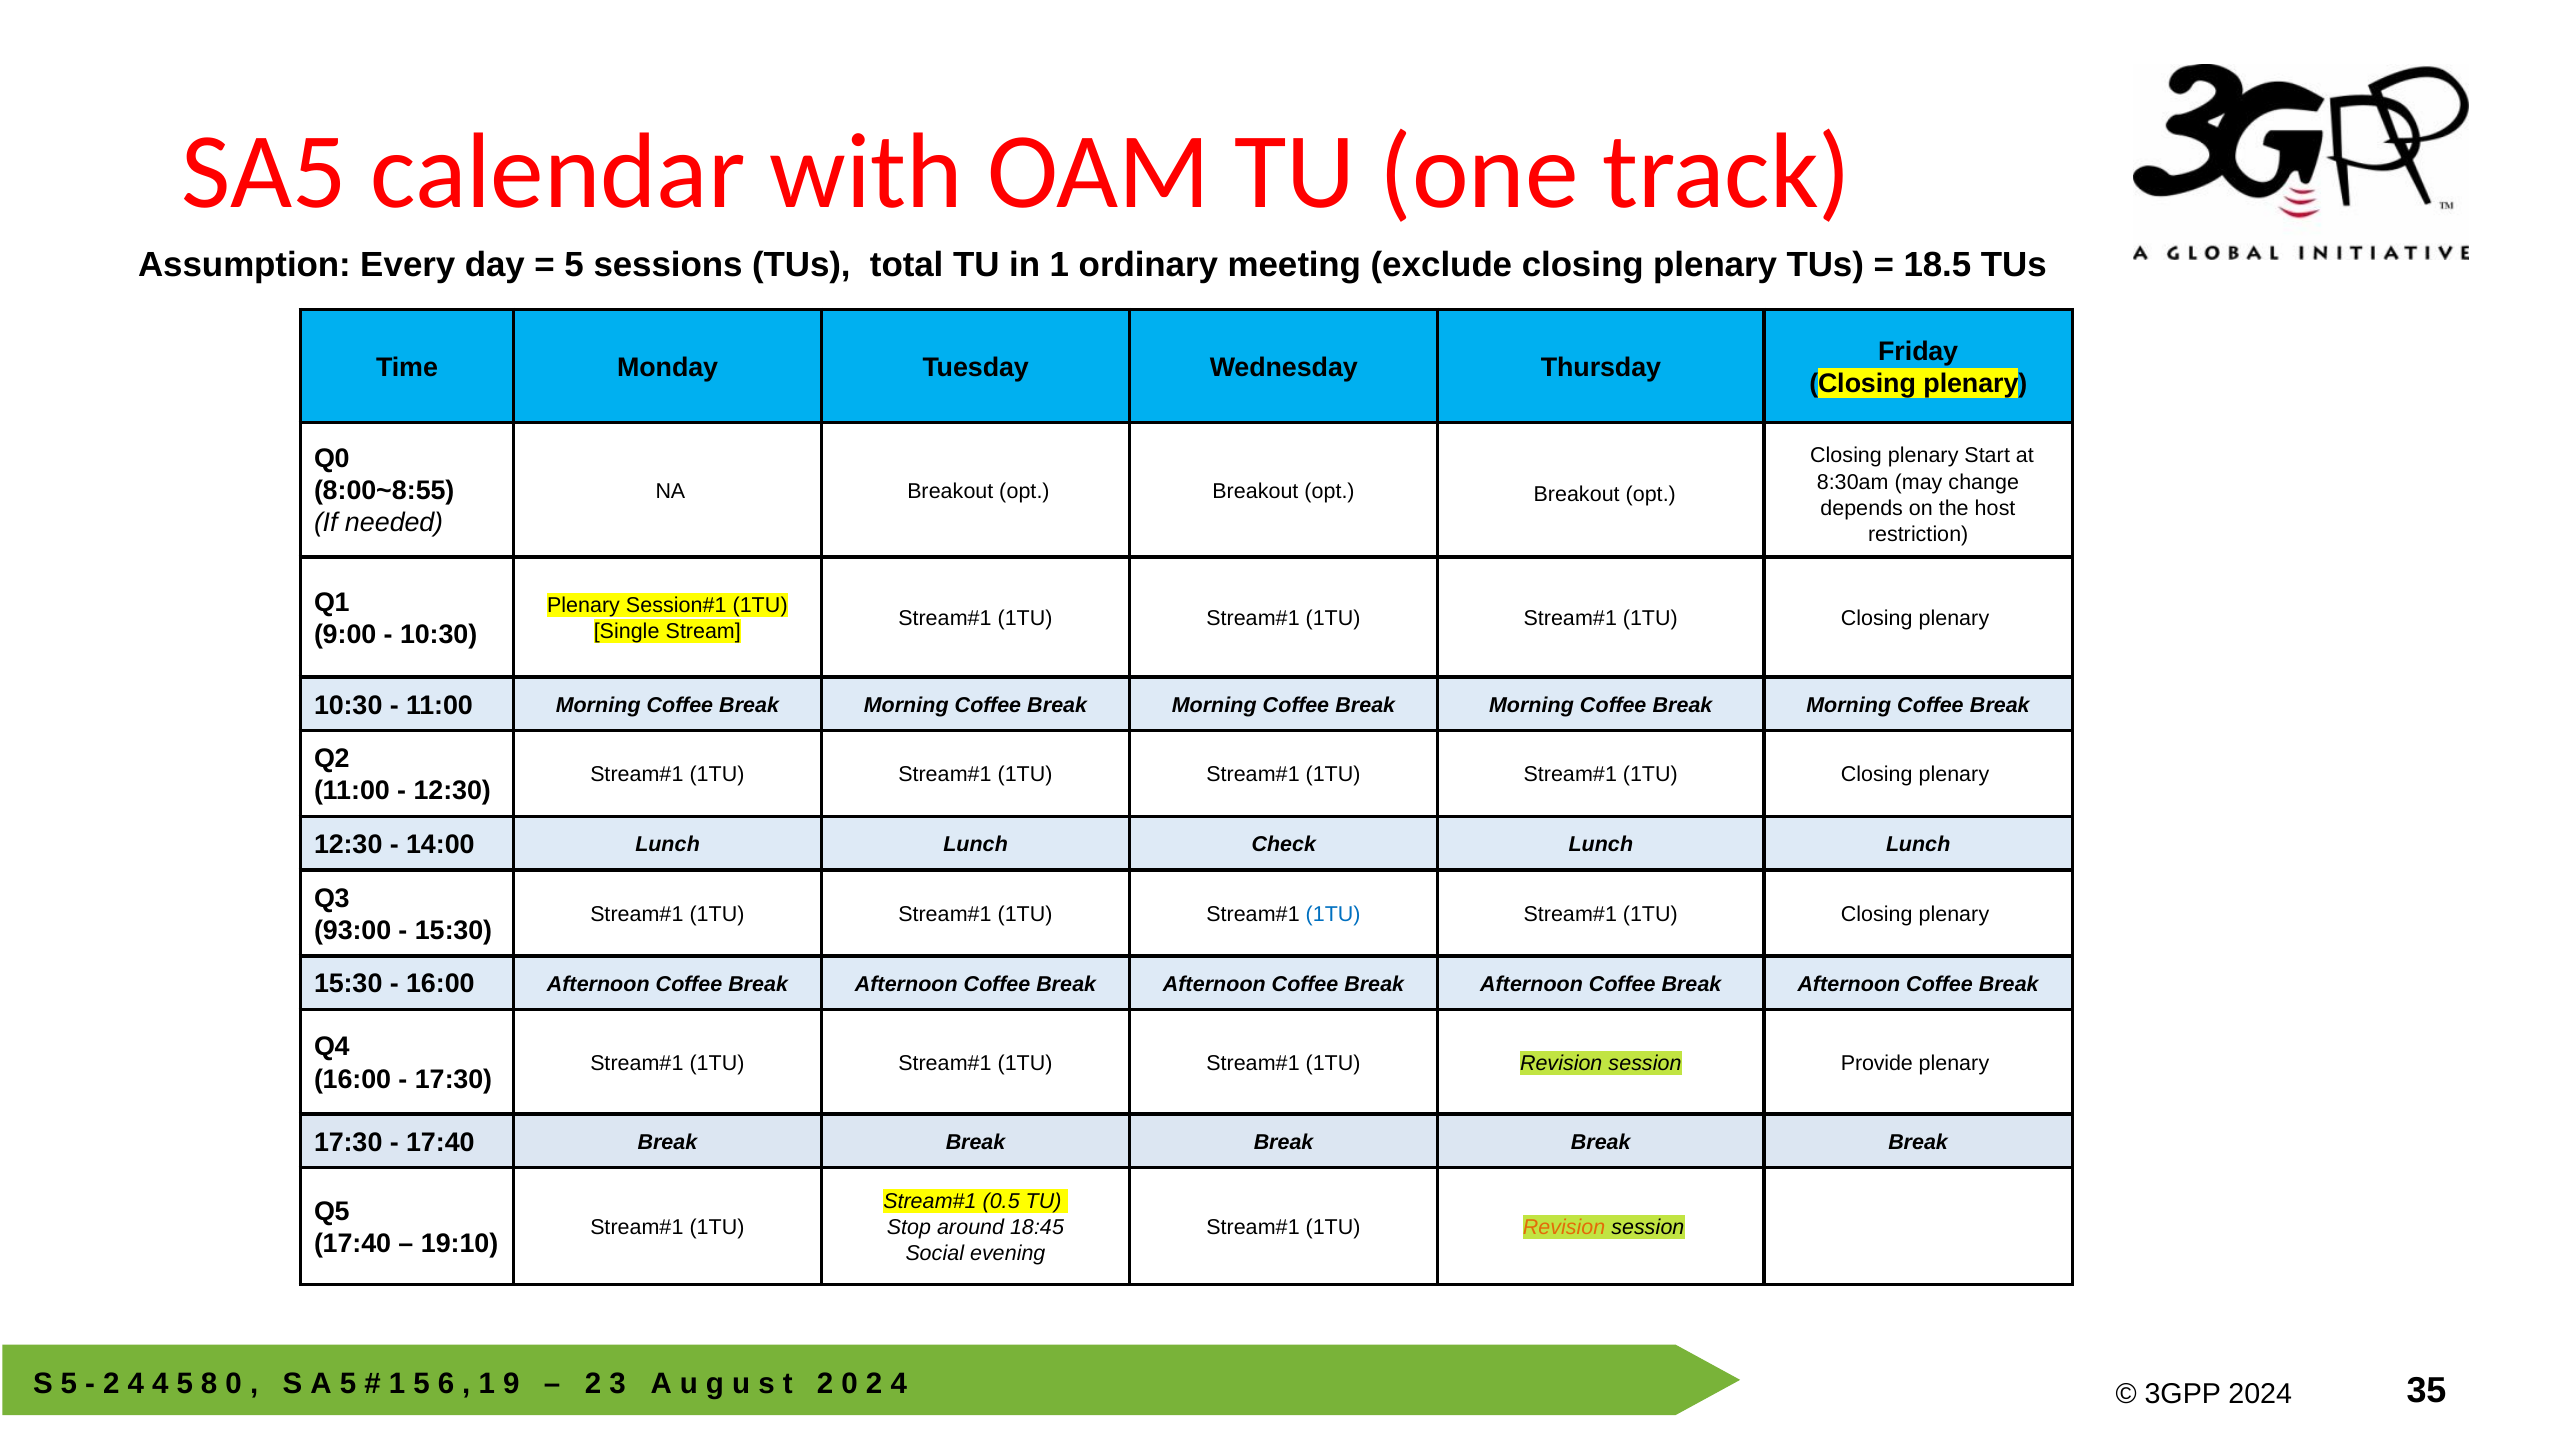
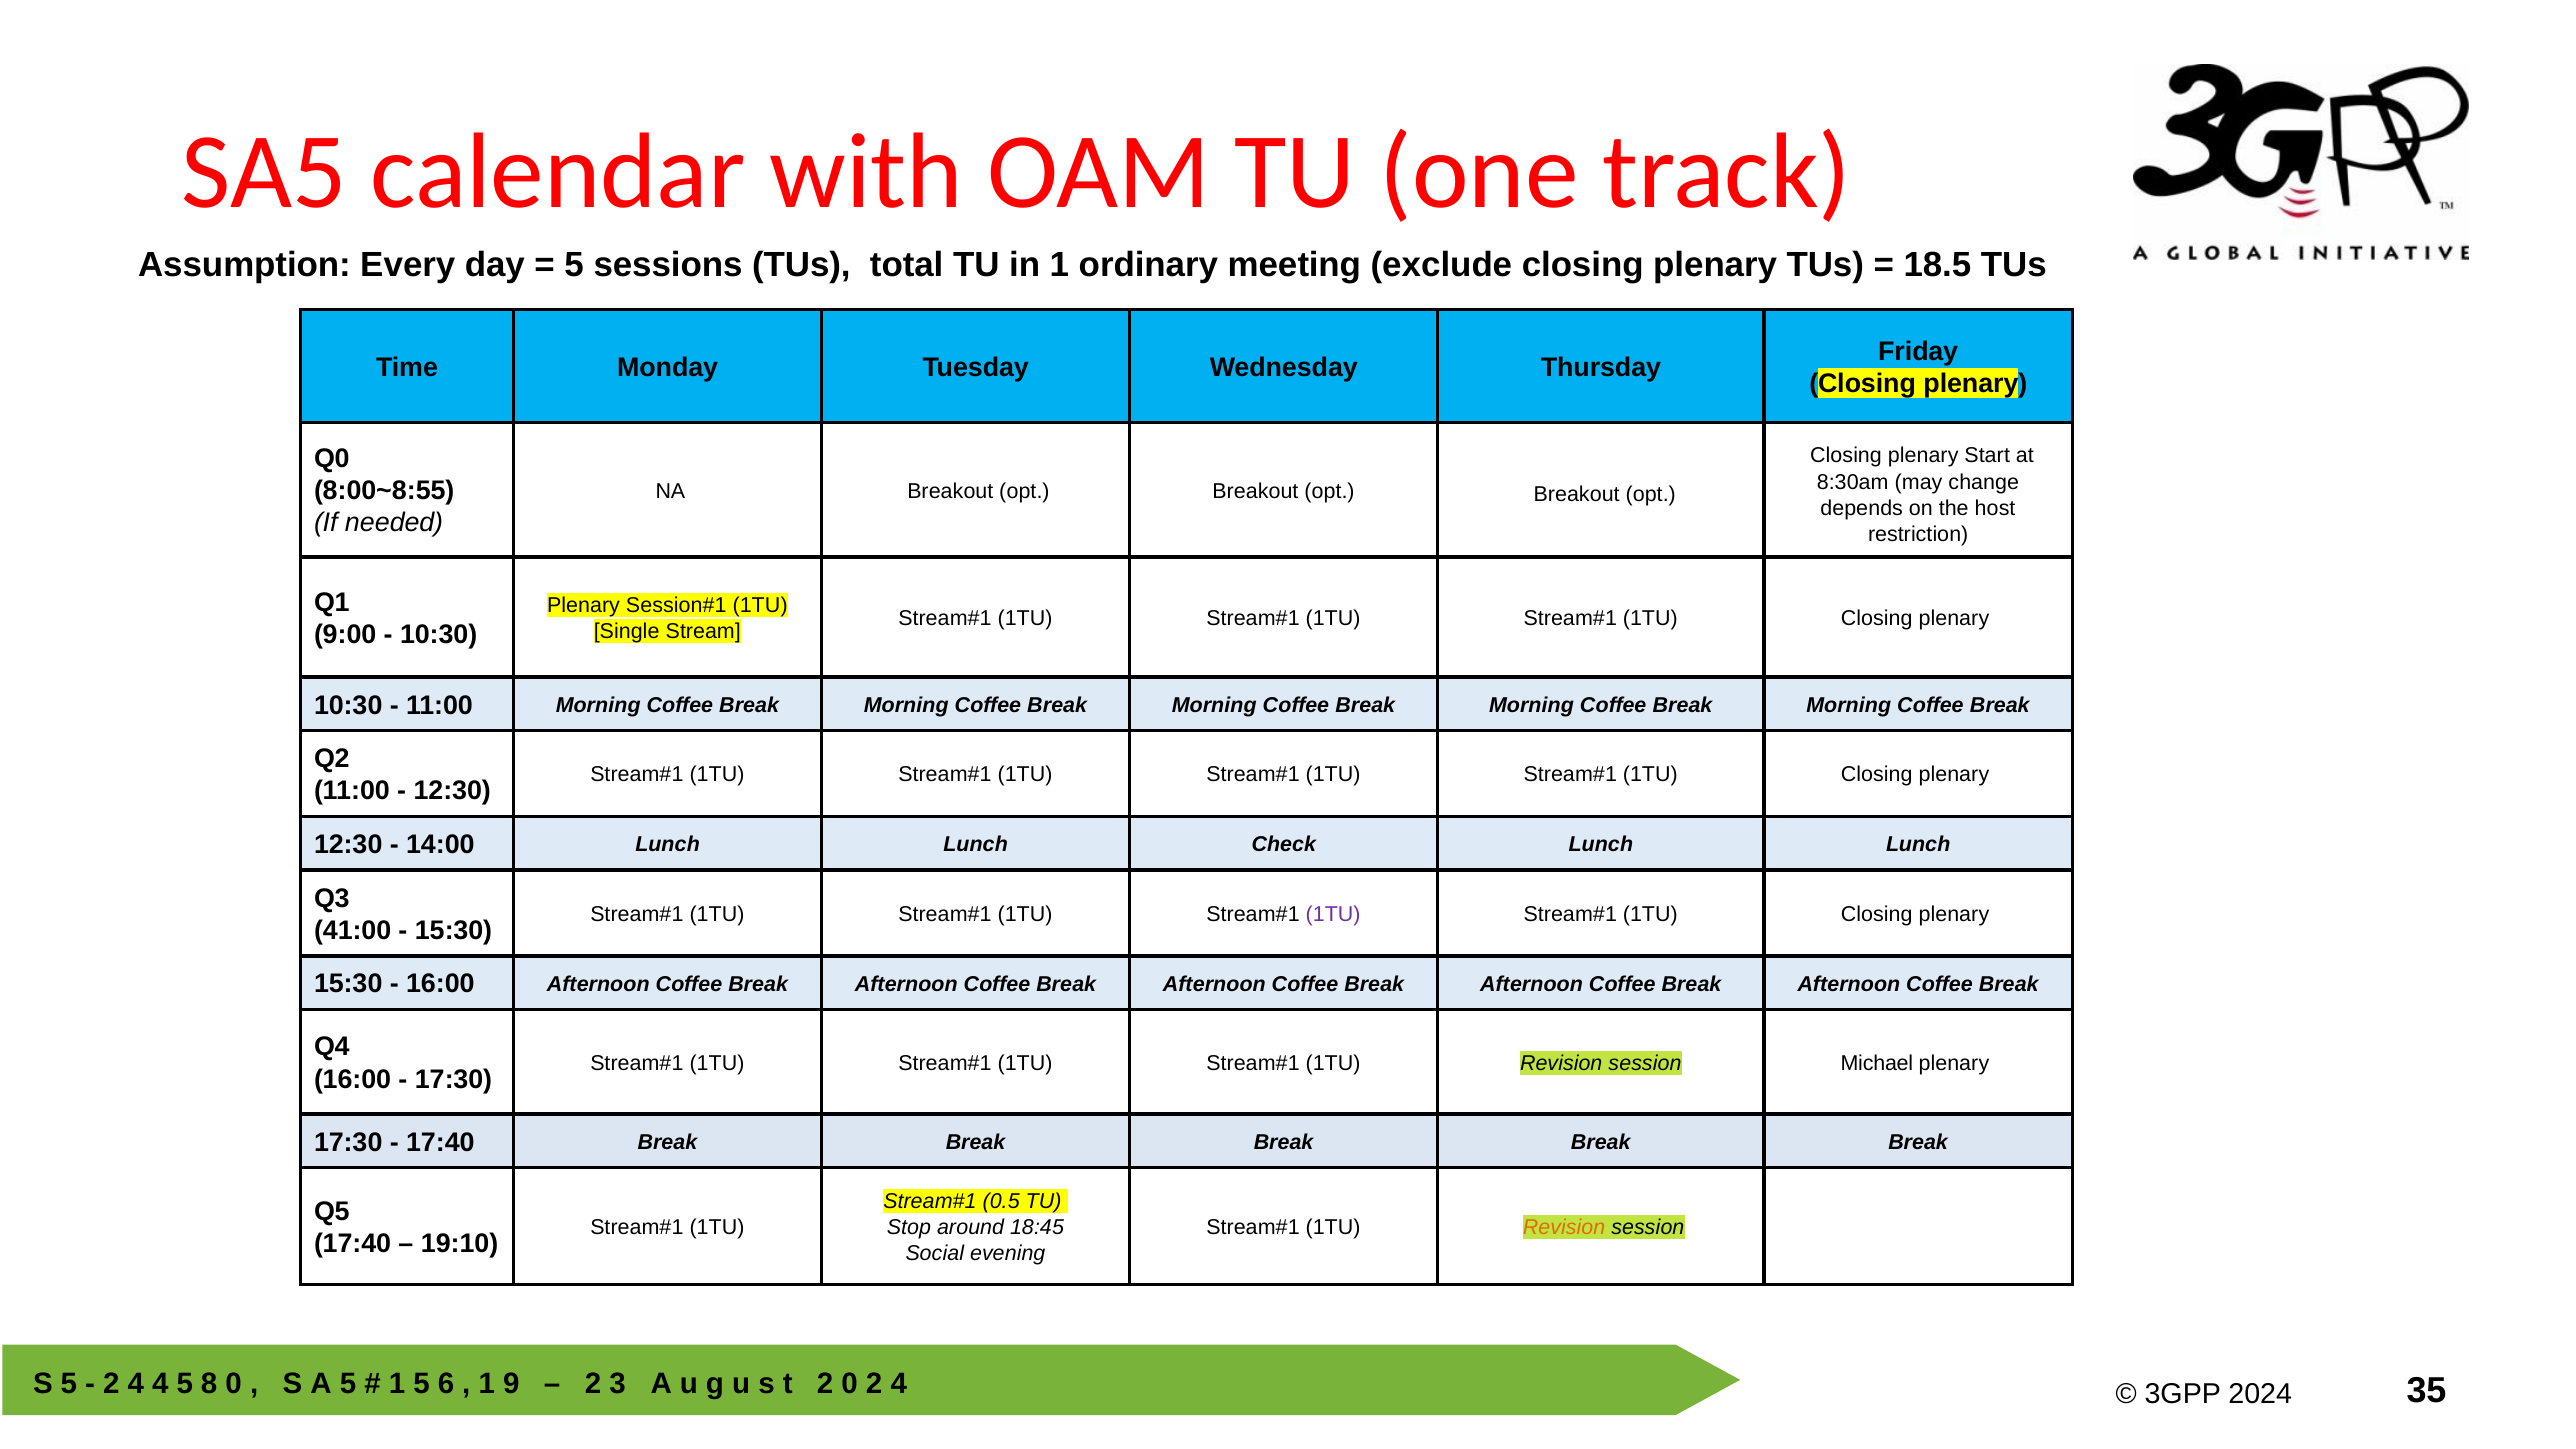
1TU at (1333, 914) colour: blue -> purple
93:00: 93:00 -> 41:00
Provide: Provide -> Michael
